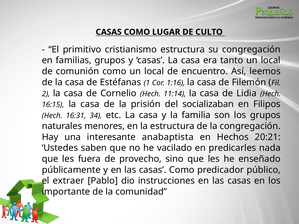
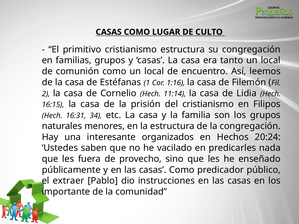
del socializaban: socializaban -> cristianismo
anabaptista: anabaptista -> organizados
20:21: 20:21 -> 20:24
